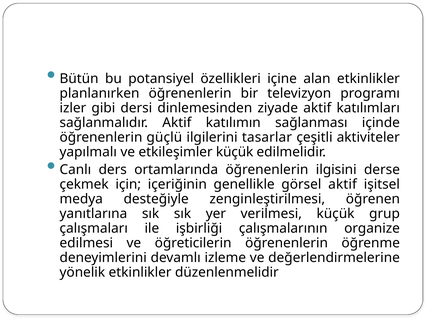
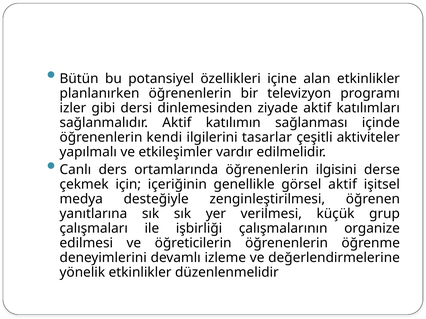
güçlü: güçlü -> kendi
etkileşimler küçük: küçük -> vardır
